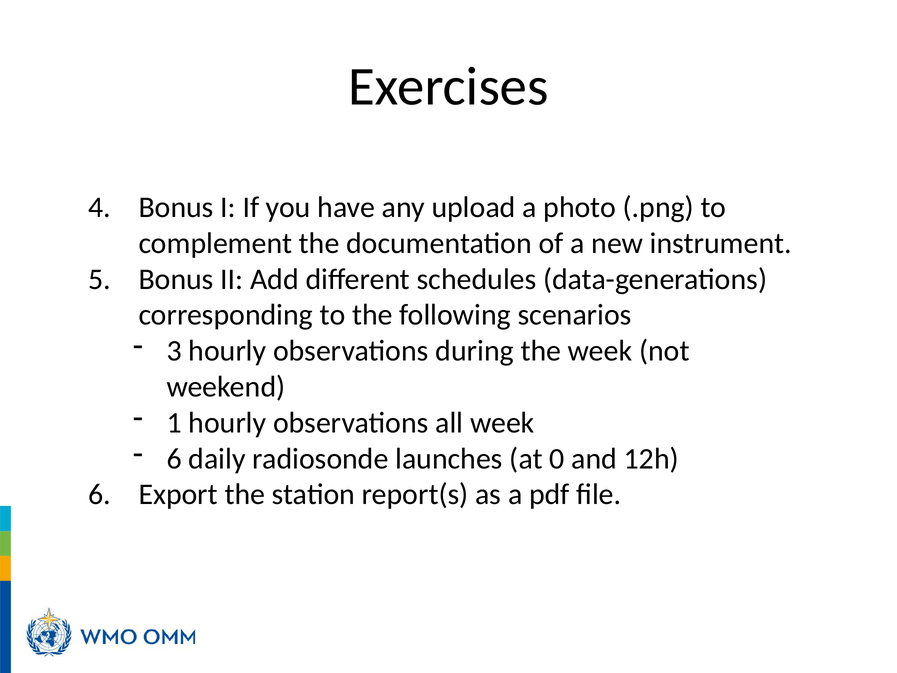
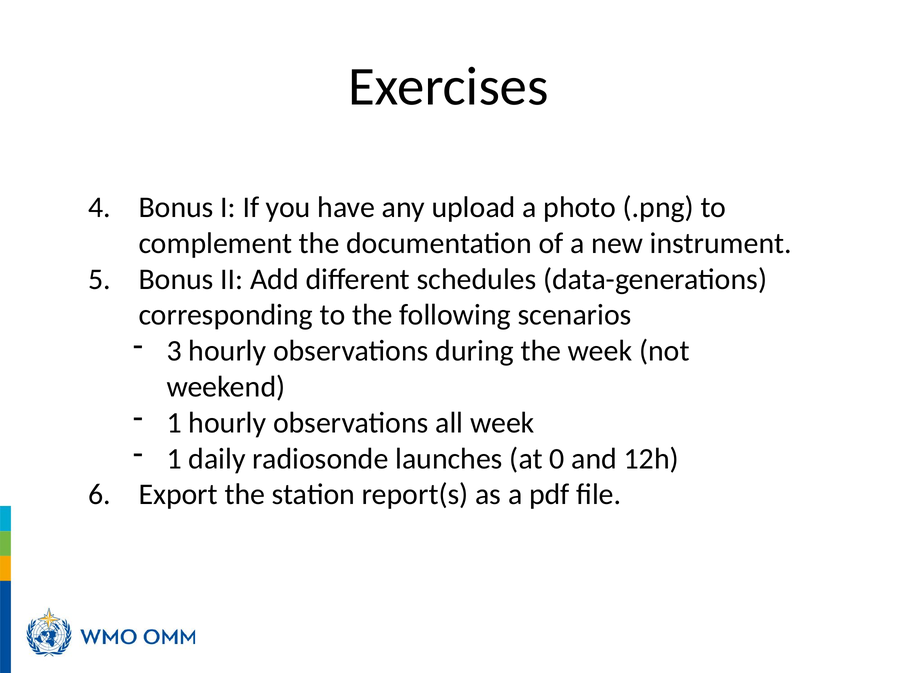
6 at (174, 458): 6 -> 1
